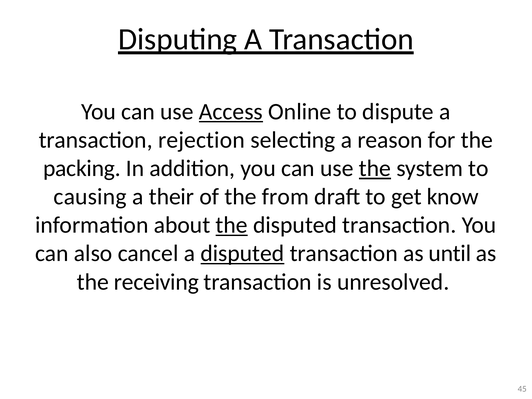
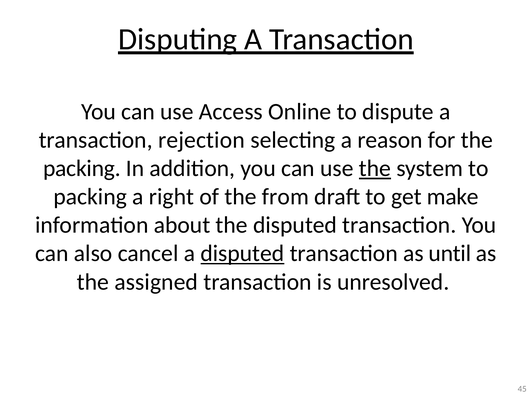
Access underline: present -> none
causing at (90, 197): causing -> packing
their: their -> right
know: know -> make
the at (232, 225) underline: present -> none
receiving: receiving -> assigned
